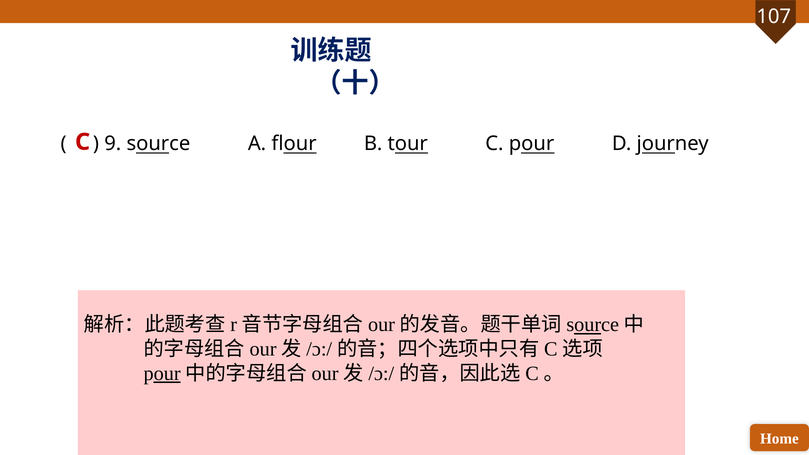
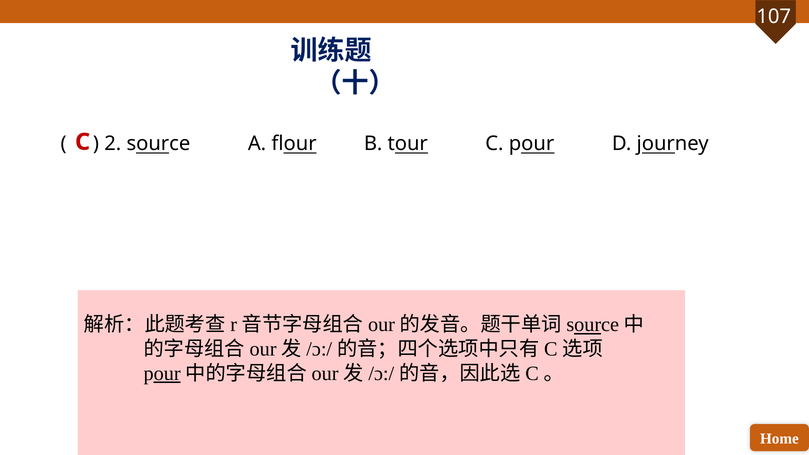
9: 9 -> 2
